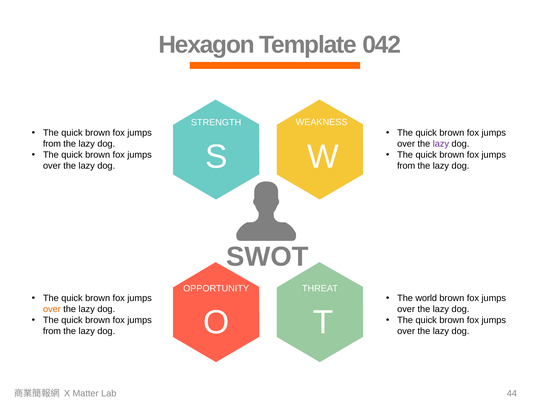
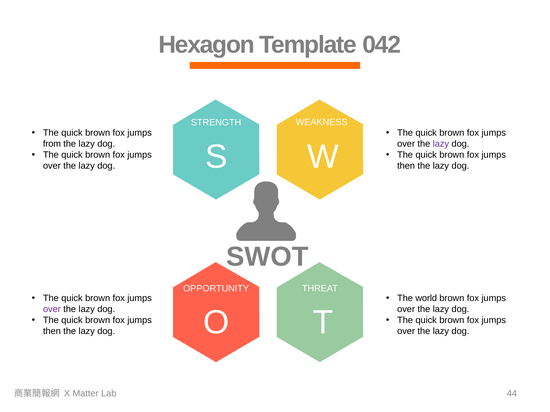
from at (406, 166): from -> then
over at (52, 310) colour: orange -> purple
from at (52, 332): from -> then
